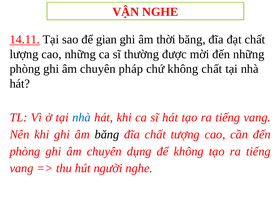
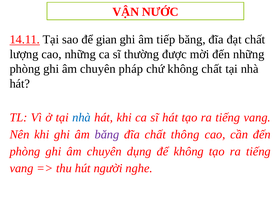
VẬN NGHE: NGHE -> NƯỚC
thời: thời -> tiếp
băng at (107, 134) colour: black -> purple
tượng: tượng -> thông
